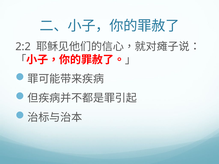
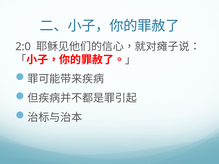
2:2: 2:2 -> 2:0
